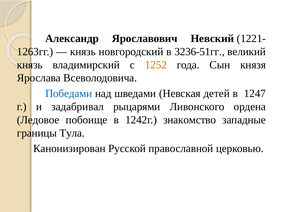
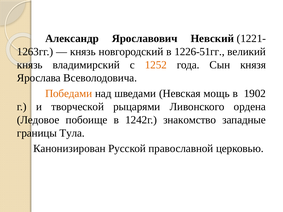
3236-51гг: 3236-51гг -> 1226-51гг
Победами colour: blue -> orange
детей: детей -> мощь
1247: 1247 -> 1902
задабривал: задабривал -> творческой
